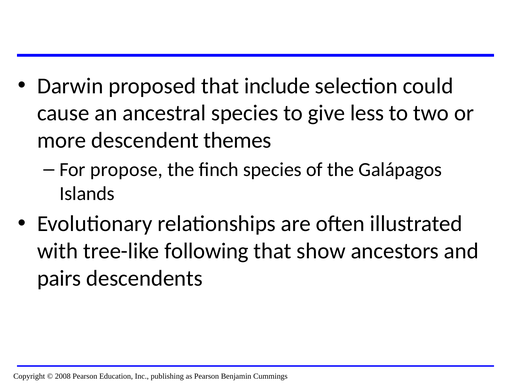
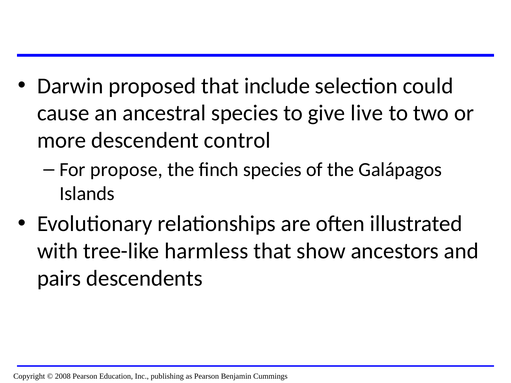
less: less -> live
themes: themes -> control
following: following -> harmless
